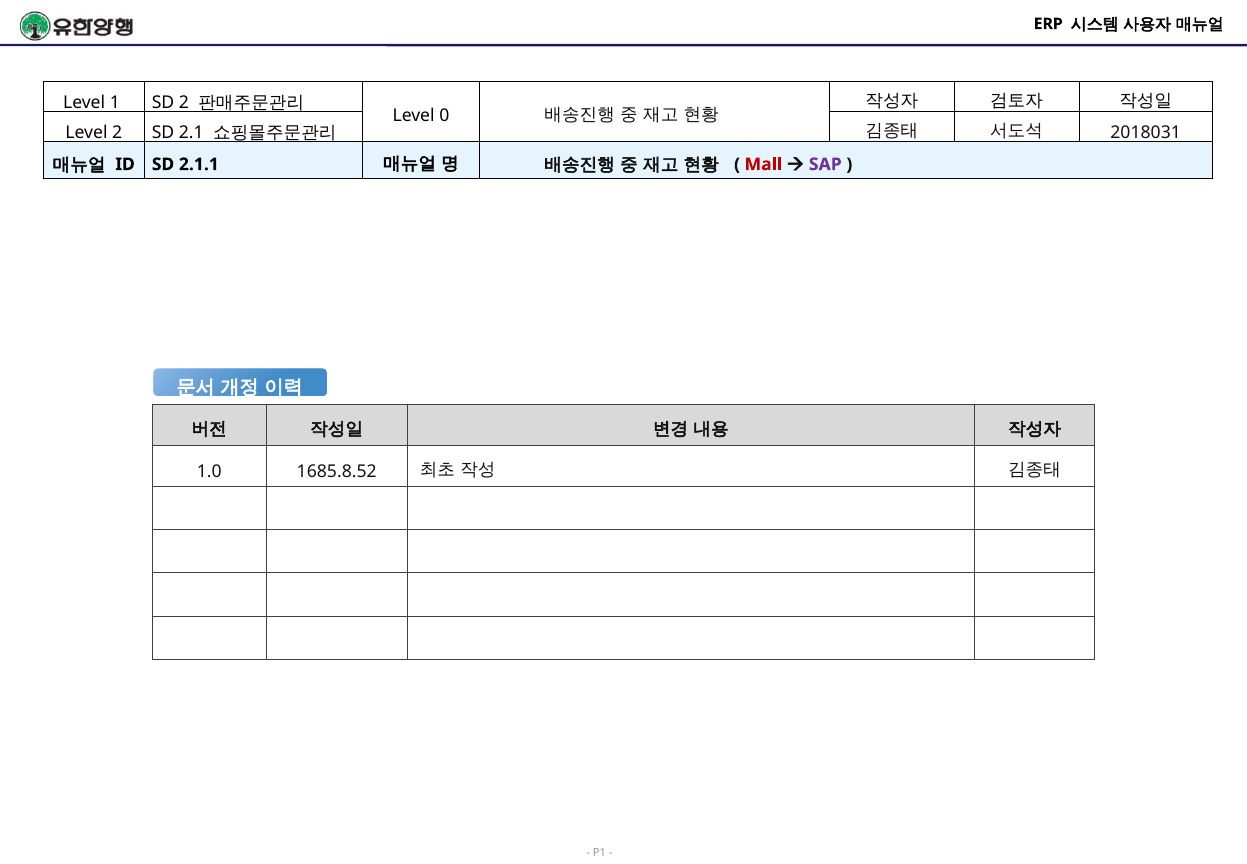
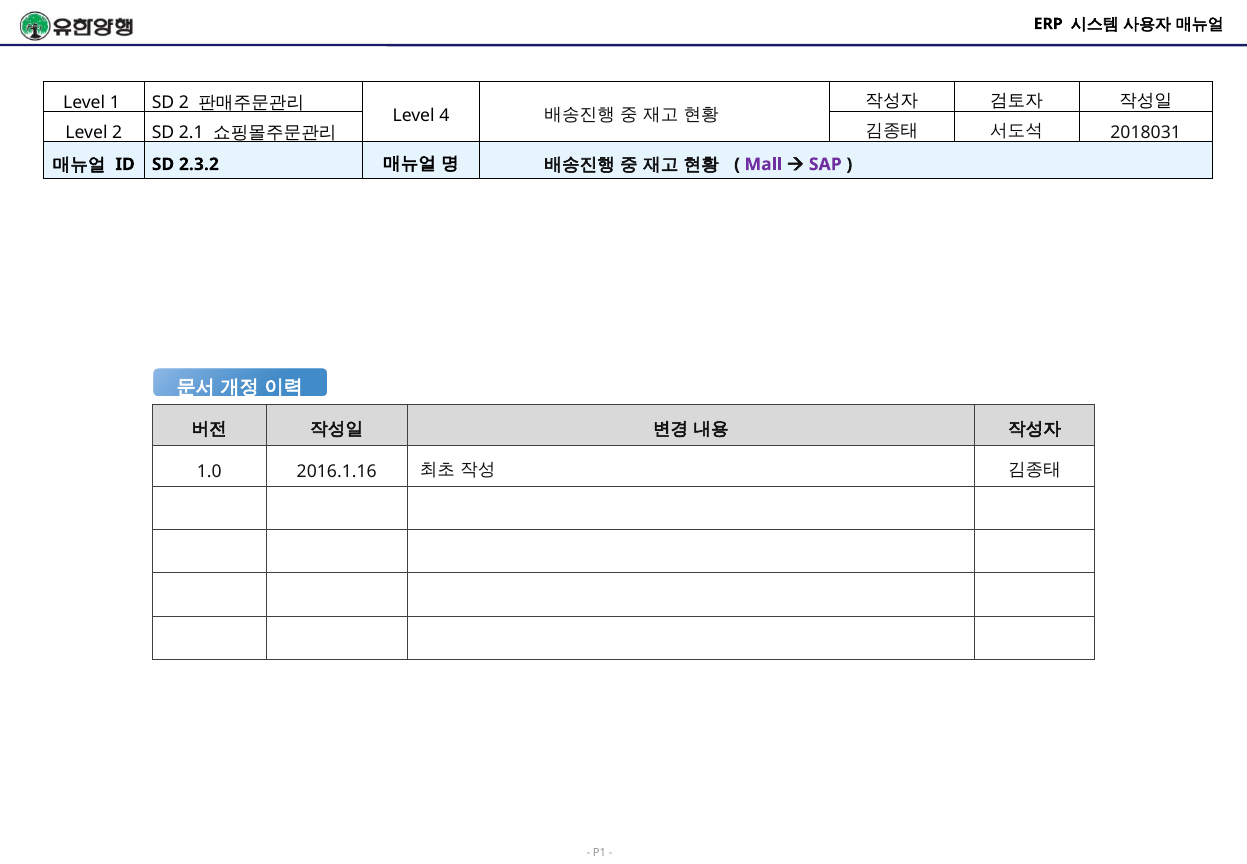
0: 0 -> 4
2.1.1: 2.1.1 -> 2.3.2
Mall colour: red -> purple
1685.8.52: 1685.8.52 -> 2016.1.16
